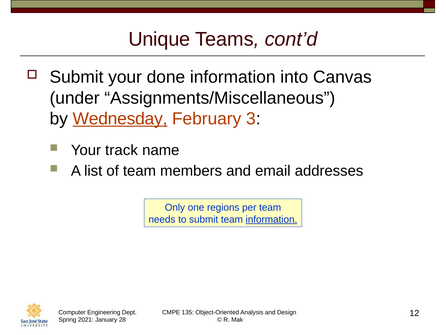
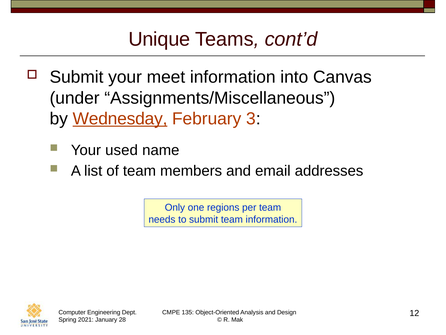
done: done -> meet
track: track -> used
information at (271, 219) underline: present -> none
